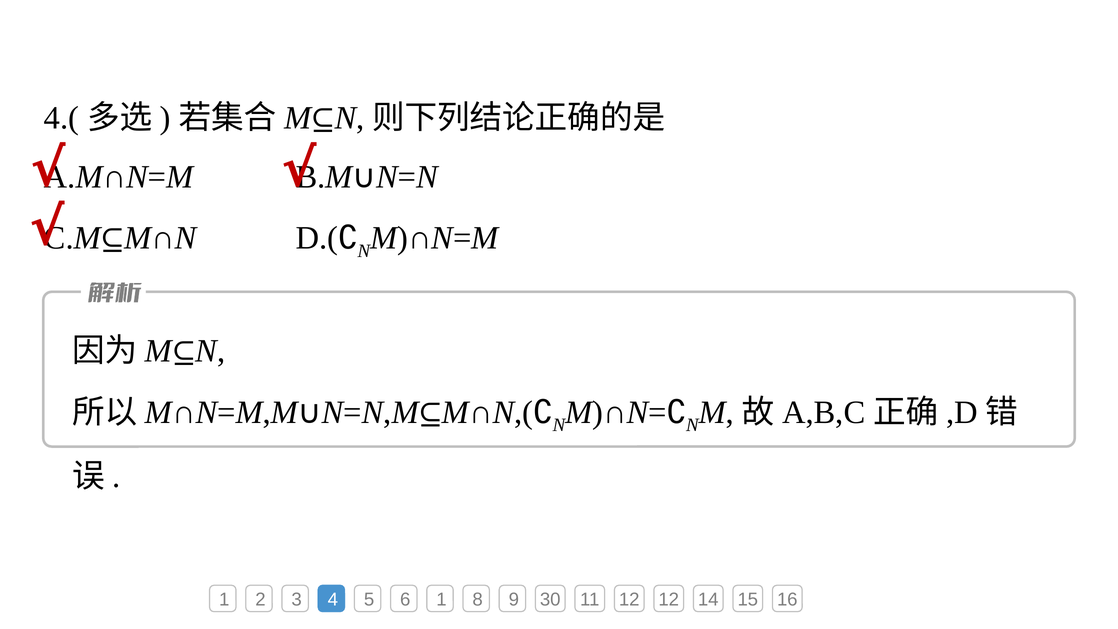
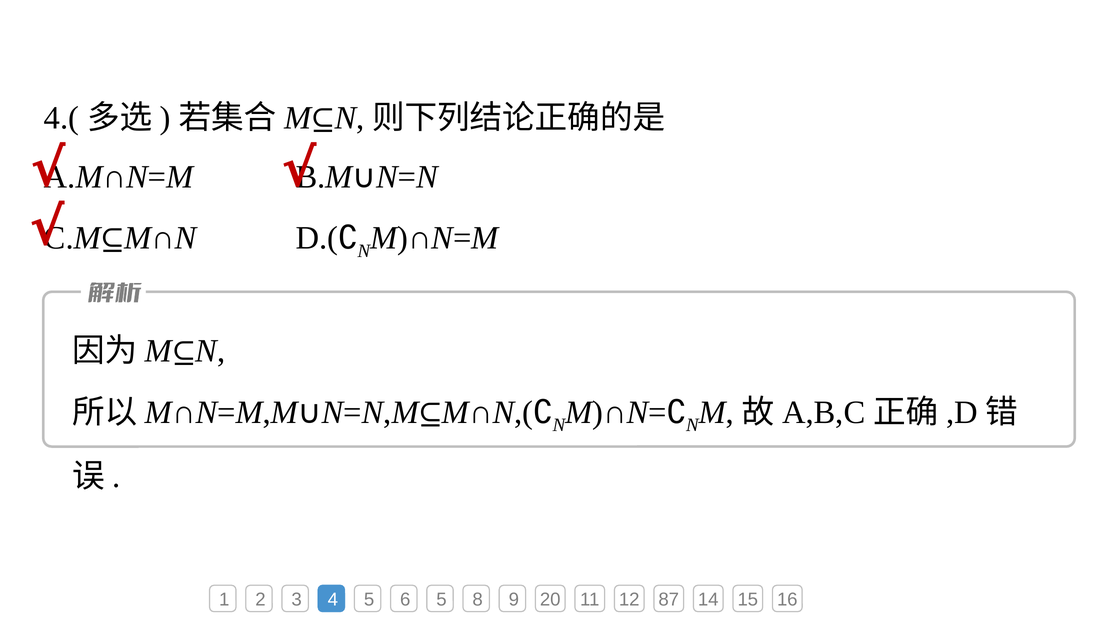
6 1: 1 -> 5
30: 30 -> 20
12 12: 12 -> 87
